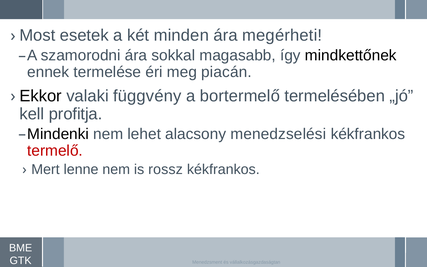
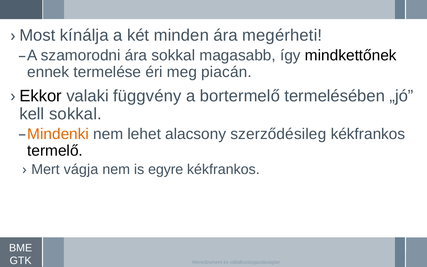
esetek: esetek -> kínálja
kell profitja: profitja -> sokkal
Mindenki colour: black -> orange
menedzselési: menedzselési -> szerződésileg
termelő colour: red -> black
lenne: lenne -> vágja
rossz: rossz -> egyre
